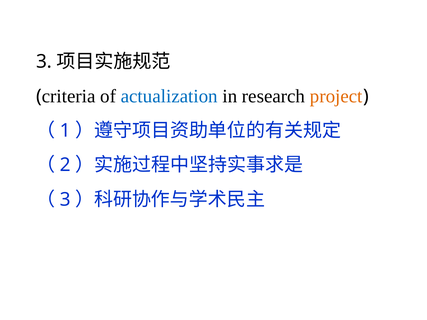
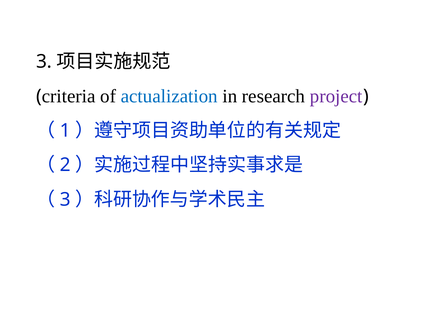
project colour: orange -> purple
